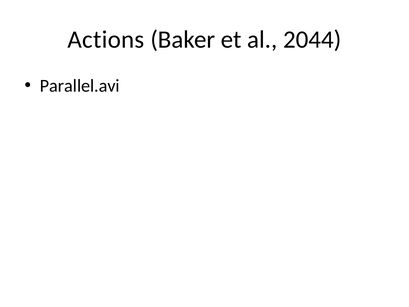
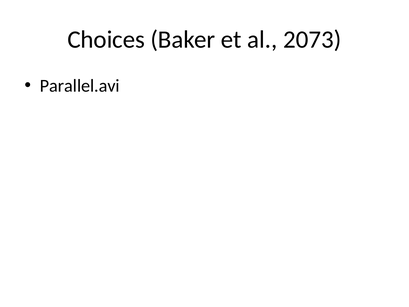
Actions: Actions -> Choices
2044: 2044 -> 2073
